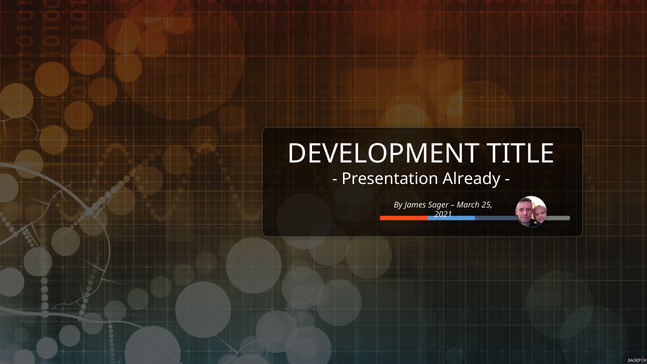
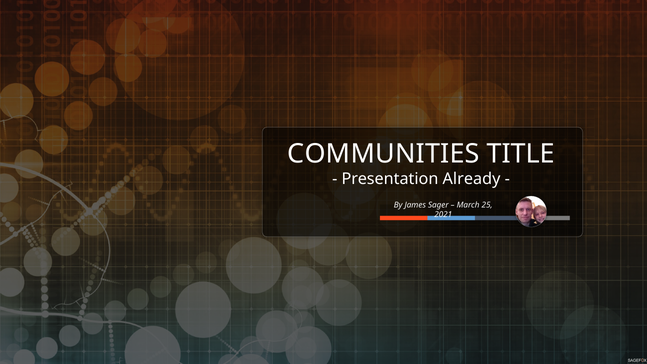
DEVELOPMENT: DEVELOPMENT -> COMMUNITIES
